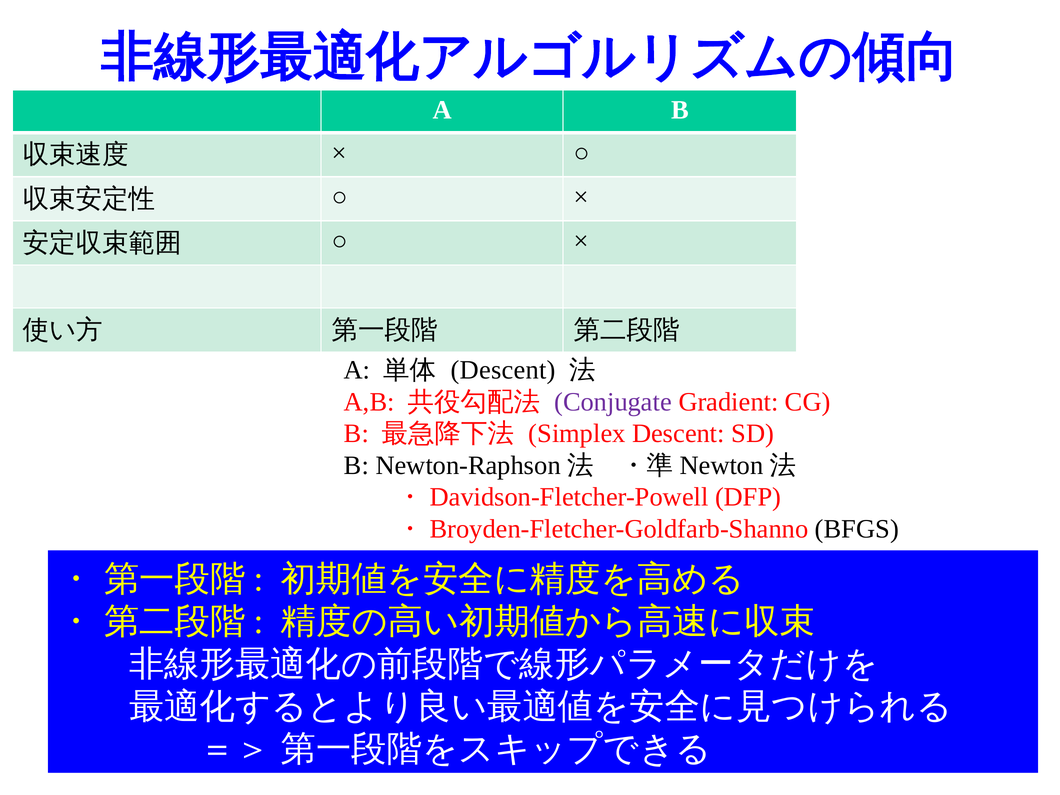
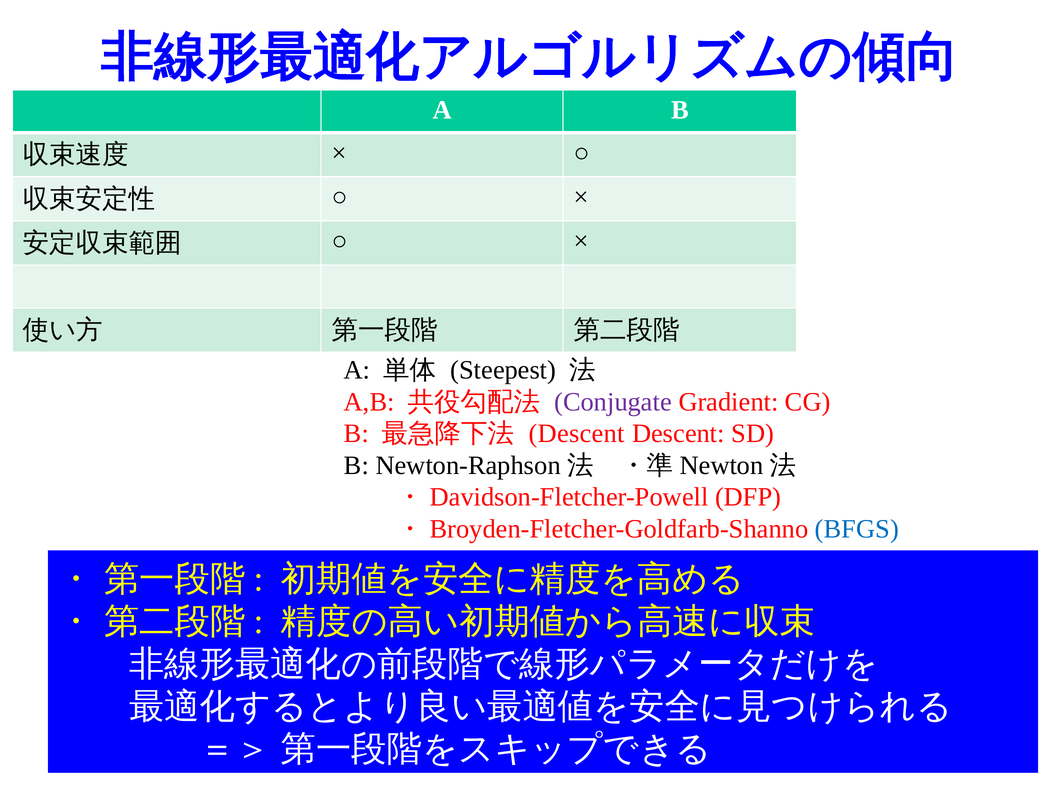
Descent at (503, 370): Descent -> Steepest
Simplex at (577, 434): Simplex -> Descent
BFGS colour: black -> blue
